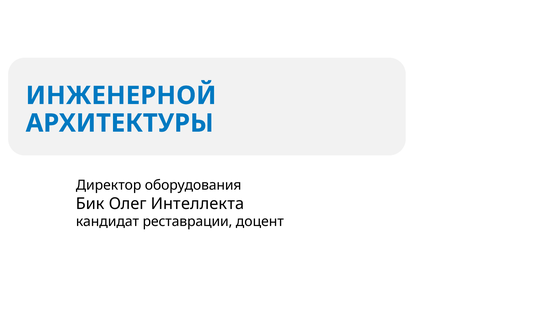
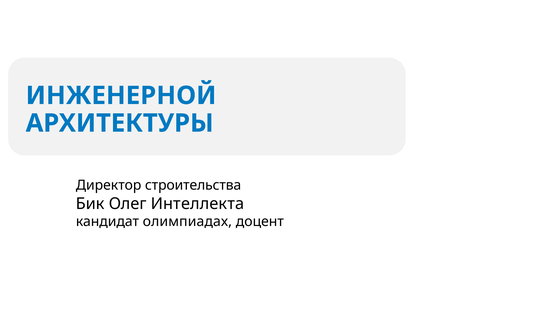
оборудования: оборудования -> строительства
реставрации: реставрации -> олимпиадах
